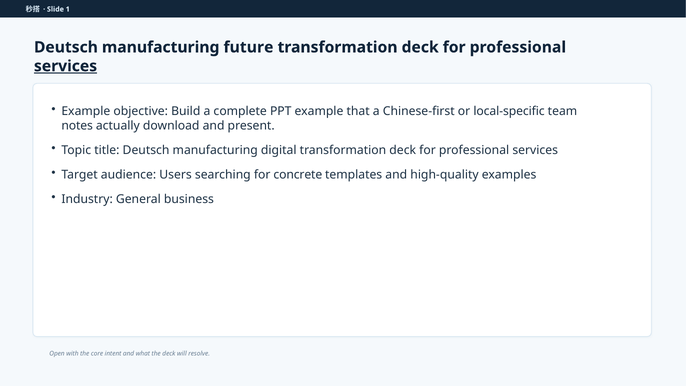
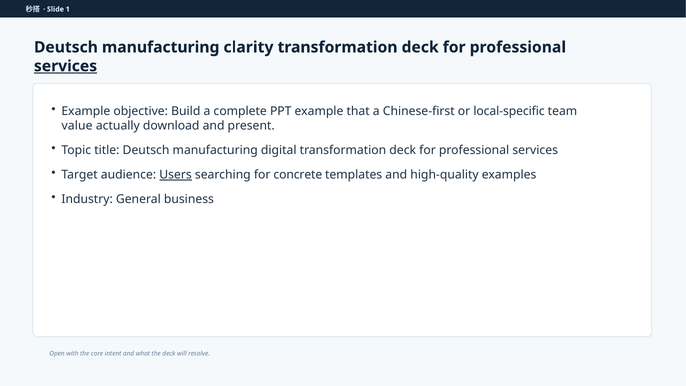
future: future -> clarity
notes: notes -> value
Users underline: none -> present
